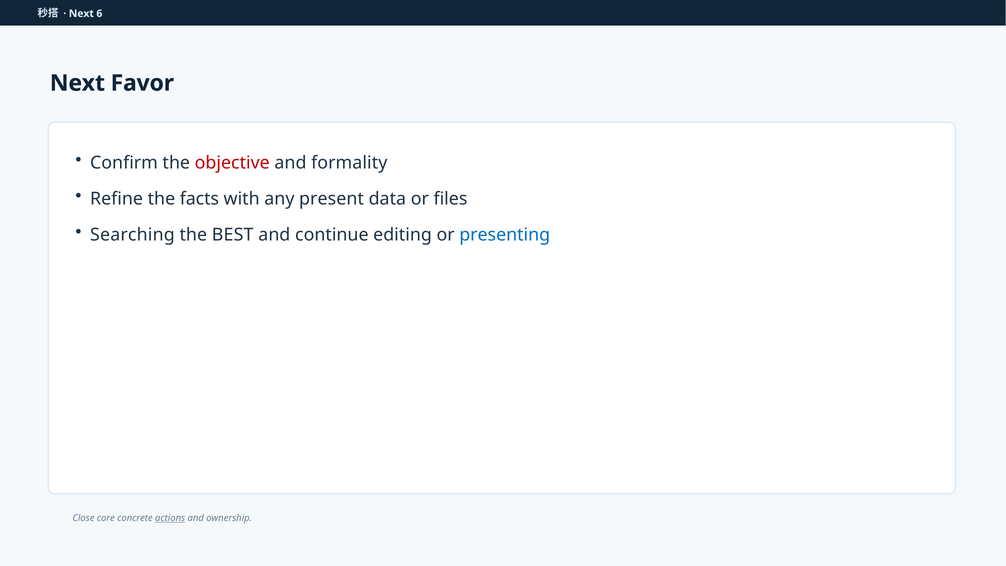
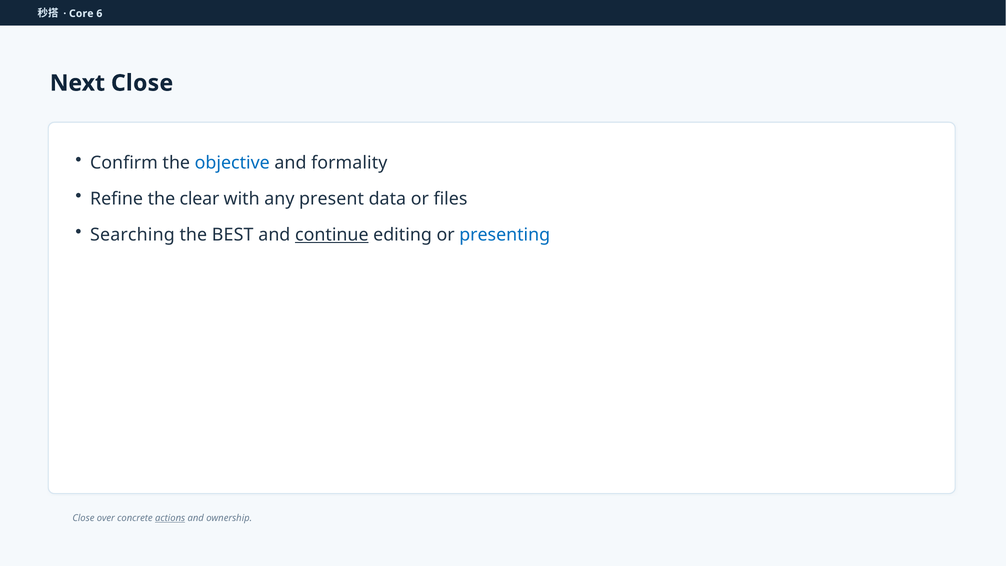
Next at (81, 14): Next -> Core
Next Favor: Favor -> Close
objective colour: red -> blue
facts: facts -> clear
continue underline: none -> present
core: core -> over
